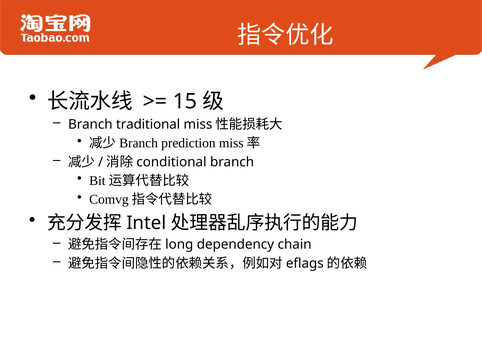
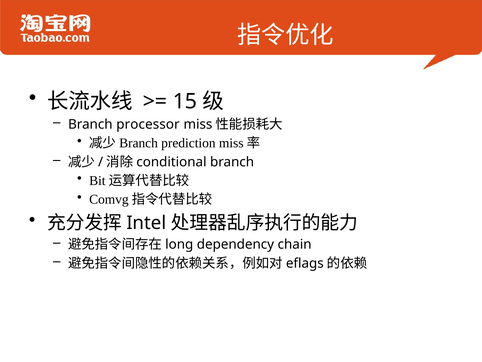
traditional: traditional -> processor
